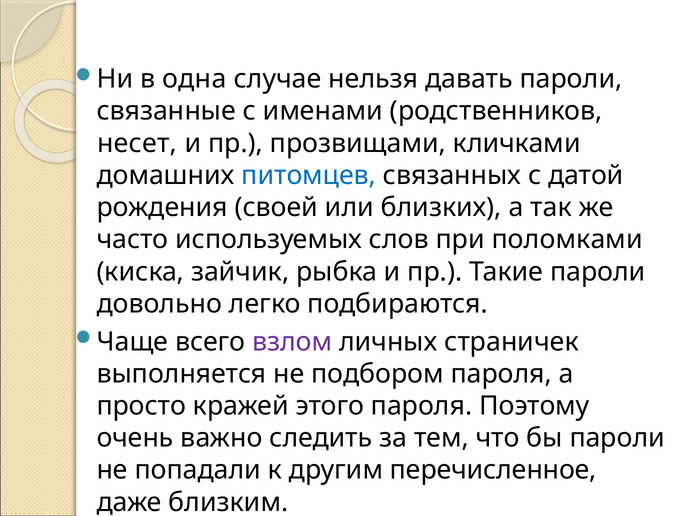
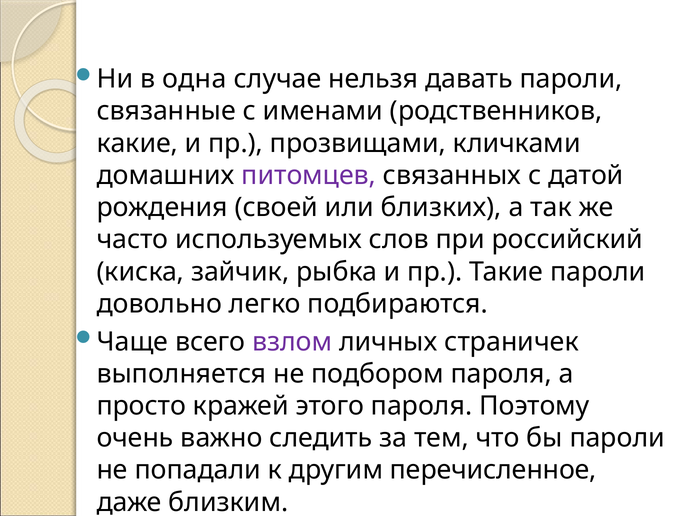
несет: несет -> какие
питомцев colour: blue -> purple
поломками: поломками -> российский
